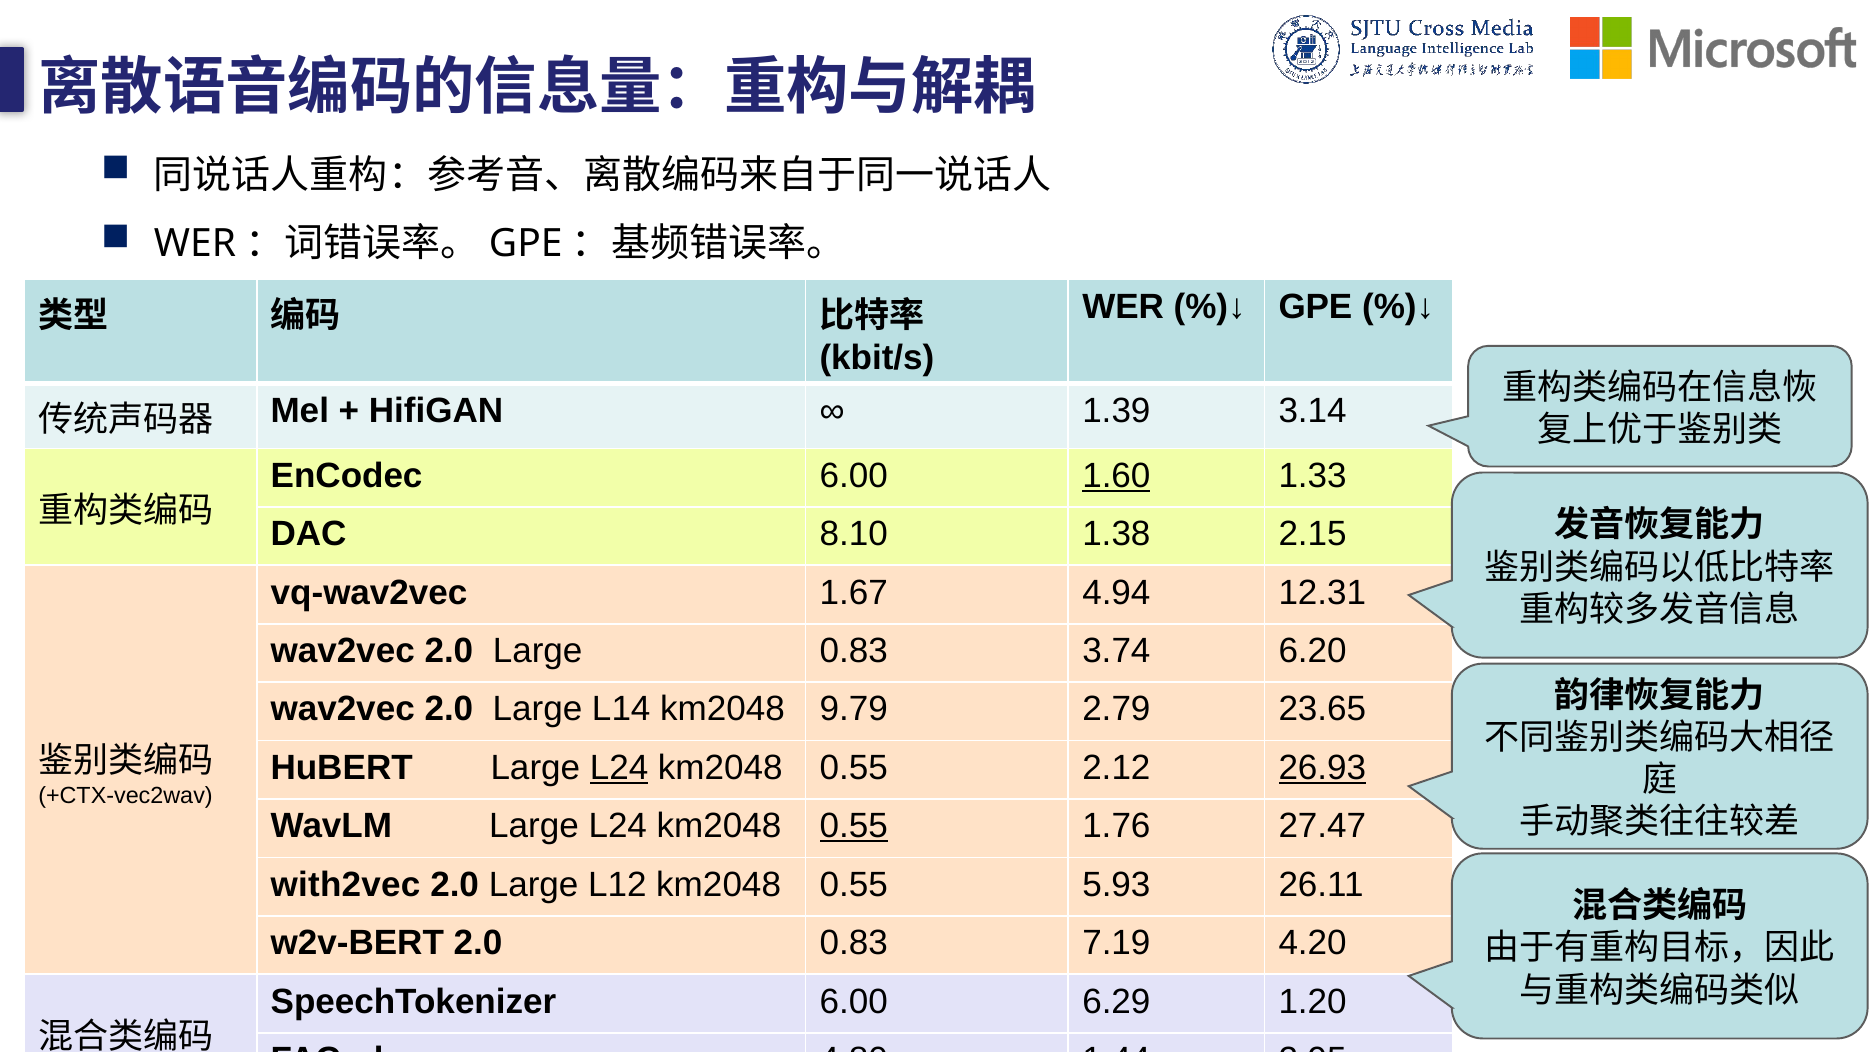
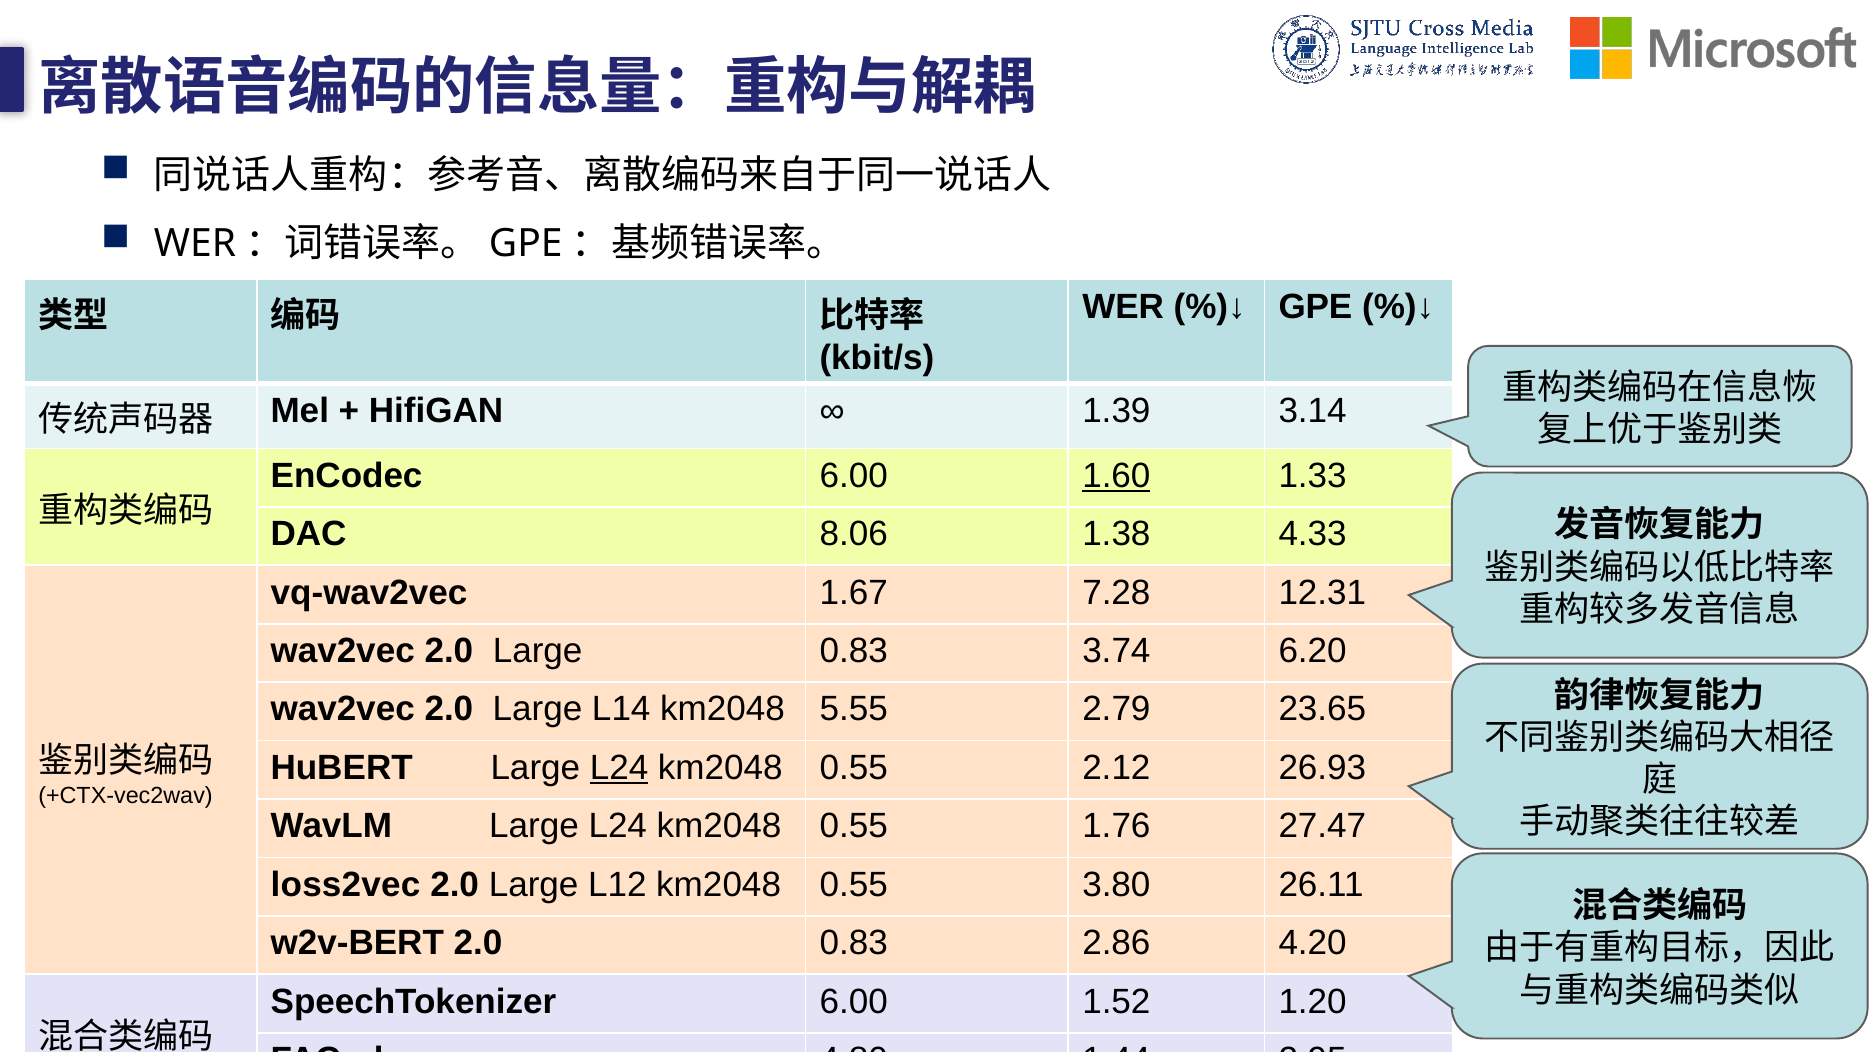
8.10: 8.10 -> 8.06
2.15: 2.15 -> 4.33
4.94: 4.94 -> 7.28
9.79: 9.79 -> 5.55
26.93 underline: present -> none
0.55 at (854, 826) underline: present -> none
with2vec: with2vec -> loss2vec
5.93: 5.93 -> 3.80
7.19: 7.19 -> 2.86
6.29: 6.29 -> 1.52
